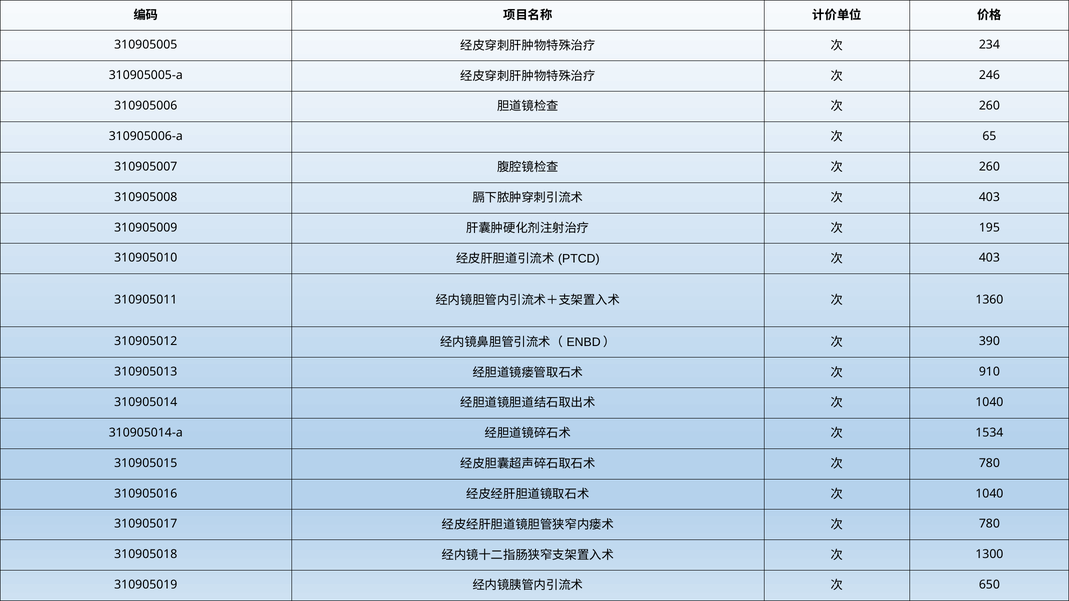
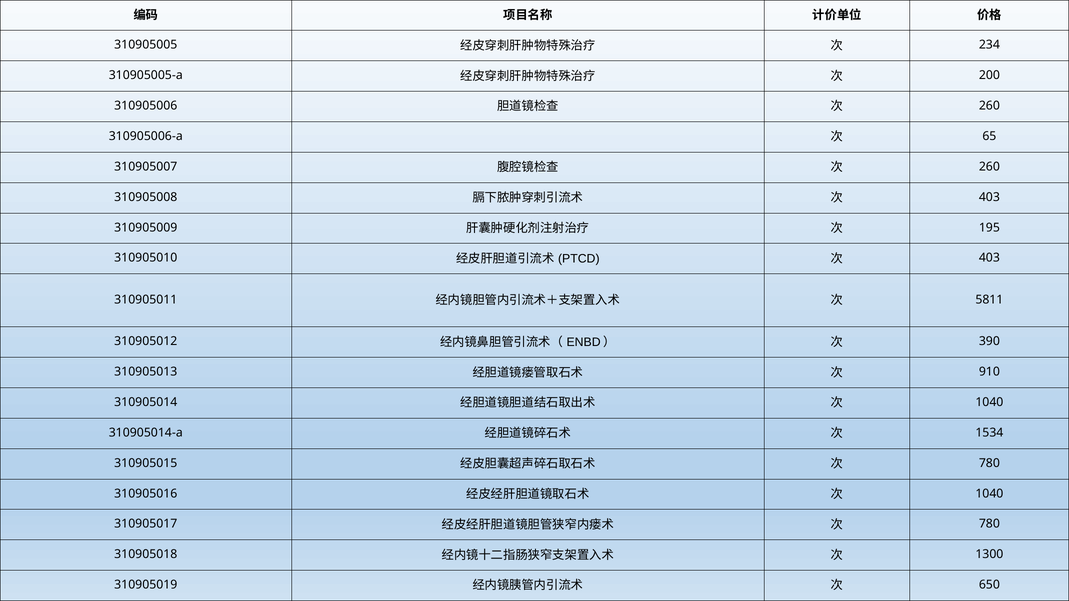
246: 246 -> 200
1360: 1360 -> 5811
